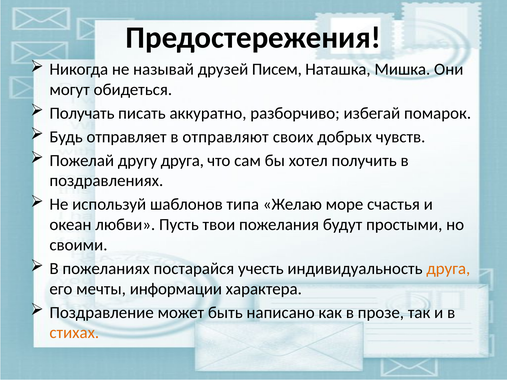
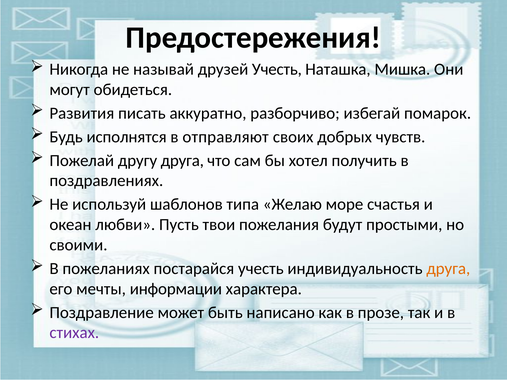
друзей Писем: Писем -> Учесть
Получать: Получать -> Развития
отправляет: отправляет -> исполнятся
стихах colour: orange -> purple
